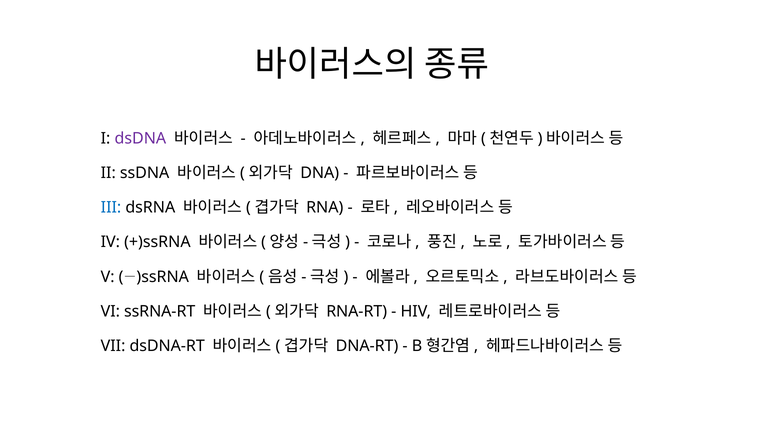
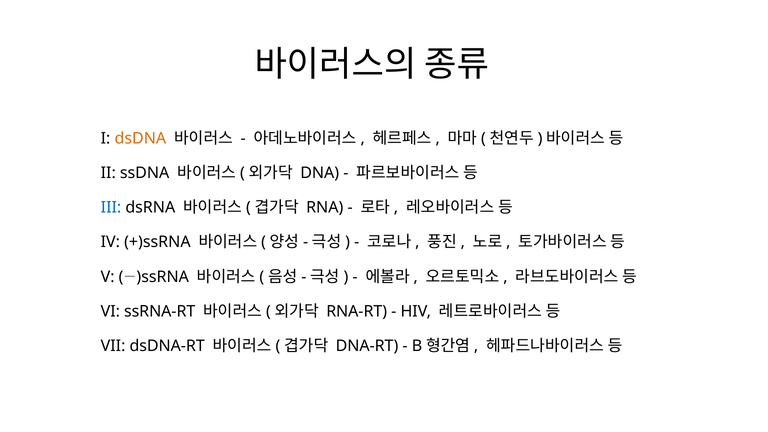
dsDNA colour: purple -> orange
